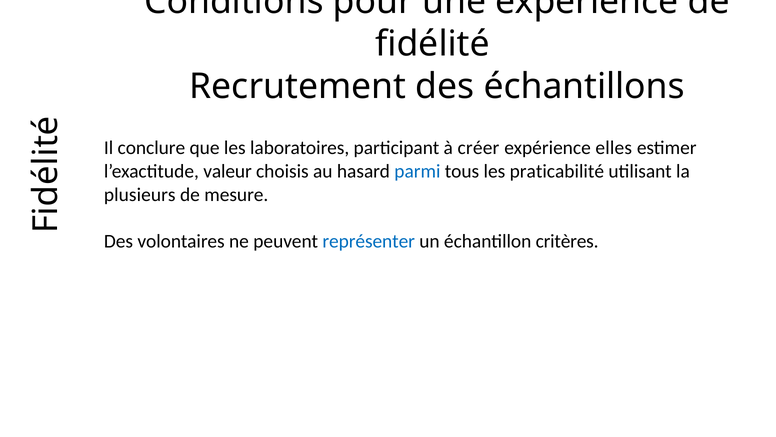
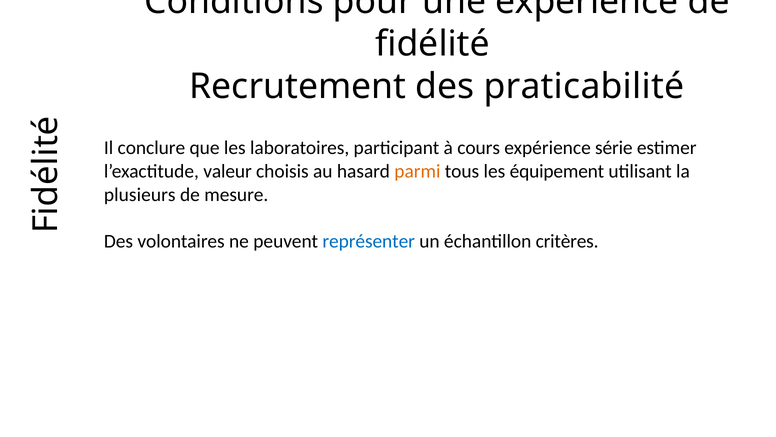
échantillons: échantillons -> praticabilité
créer: créer -> cours
elles: elles -> série
parmi colour: blue -> orange
praticabilité: praticabilité -> équipement
